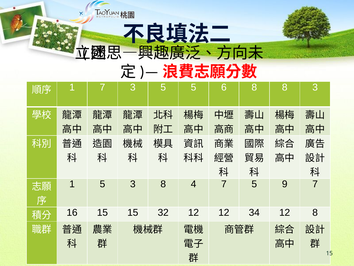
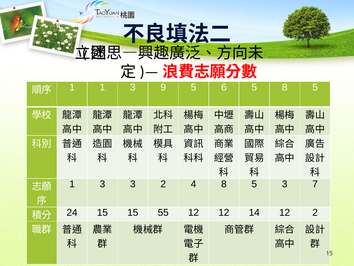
1 7: 7 -> 1
3 5: 5 -> 9
6 8: 8 -> 5
3 at (315, 87): 3 -> 5
5 at (102, 184): 5 -> 3
3 8: 8 -> 2
4 7: 7 -> 8
5 9: 9 -> 3
16: 16 -> 24
32: 32 -> 55
34: 34 -> 14
12 8: 8 -> 2
